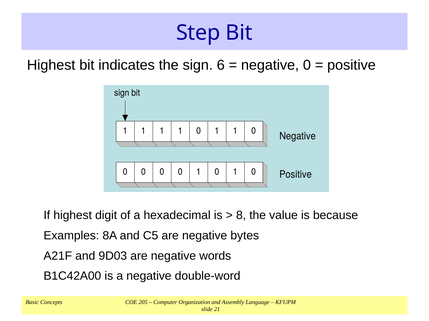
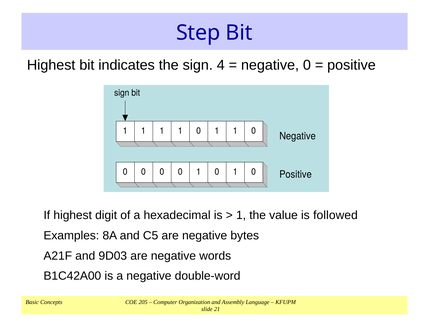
6: 6 -> 4
8 at (241, 216): 8 -> 1
because: because -> followed
